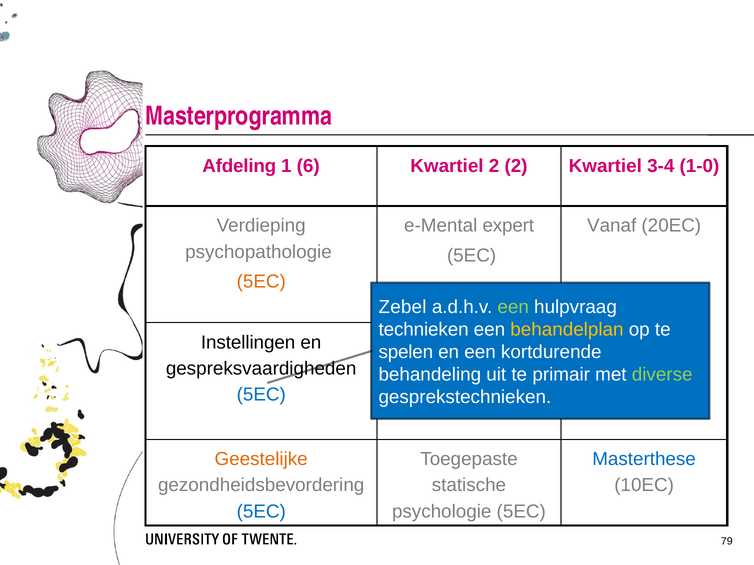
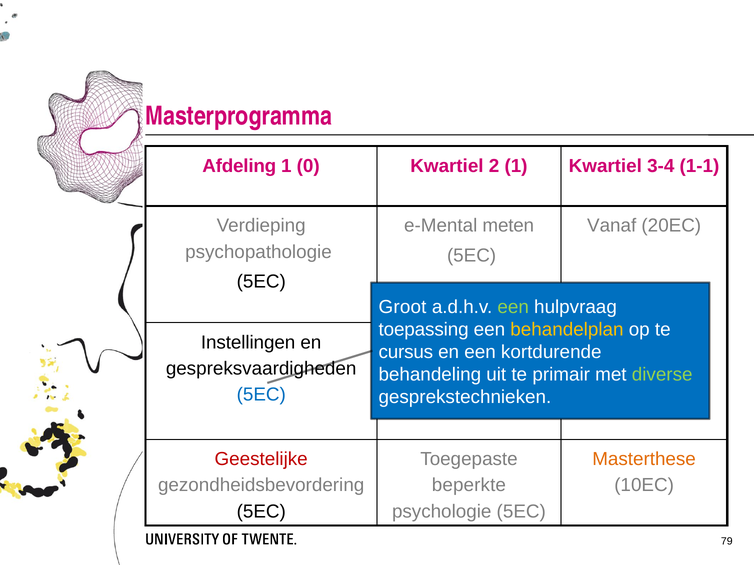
6: 6 -> 0
2 2: 2 -> 1
1-0: 1-0 -> 1-1
expert: expert -> meten
5EC at (261, 282) colour: orange -> black
Zebel: Zebel -> Groot
technieken: technieken -> toepassing
spelen: spelen -> cursus
Geestelijke colour: orange -> red
Masterthese colour: blue -> orange
statische: statische -> beperkte
5EC at (261, 512) colour: blue -> black
